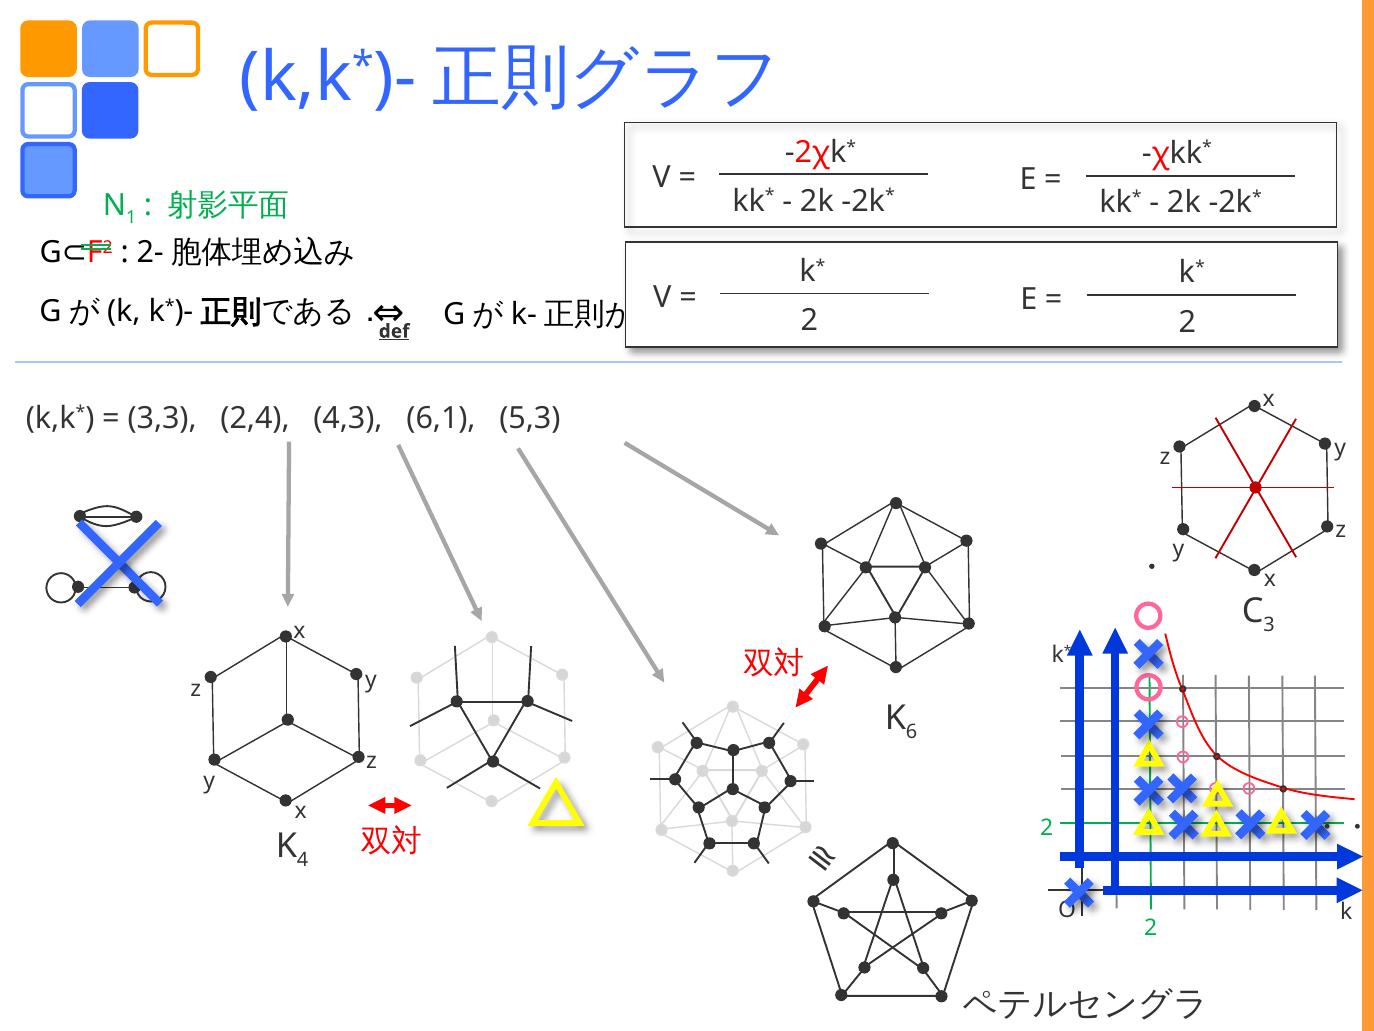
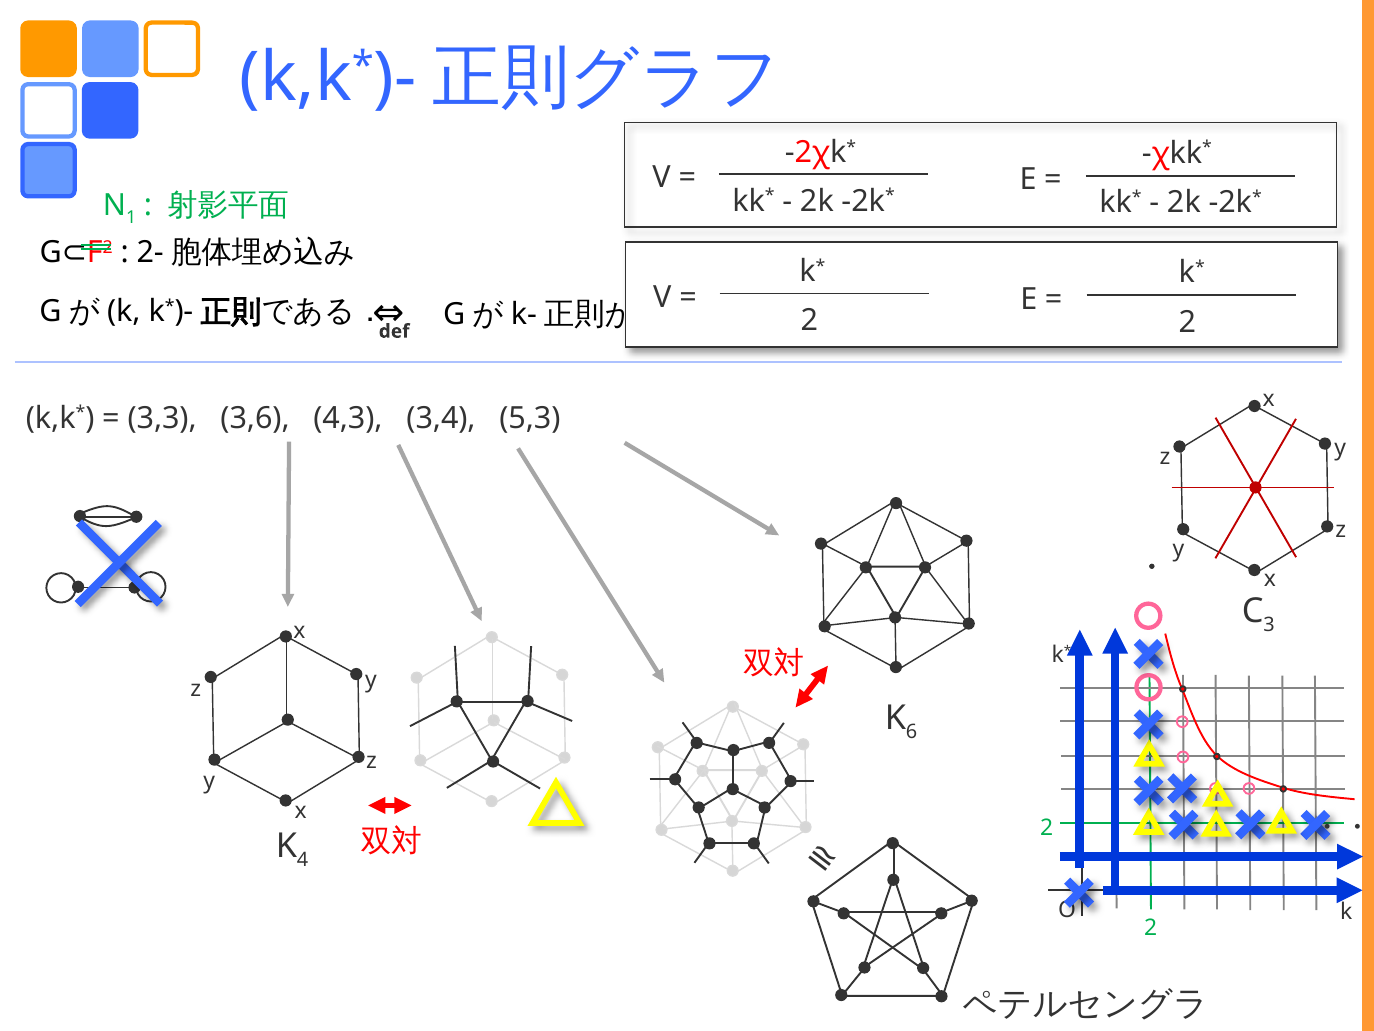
def underline: present -> none
2,4: 2,4 -> 3,6
6,1: 6,1 -> 3,4
